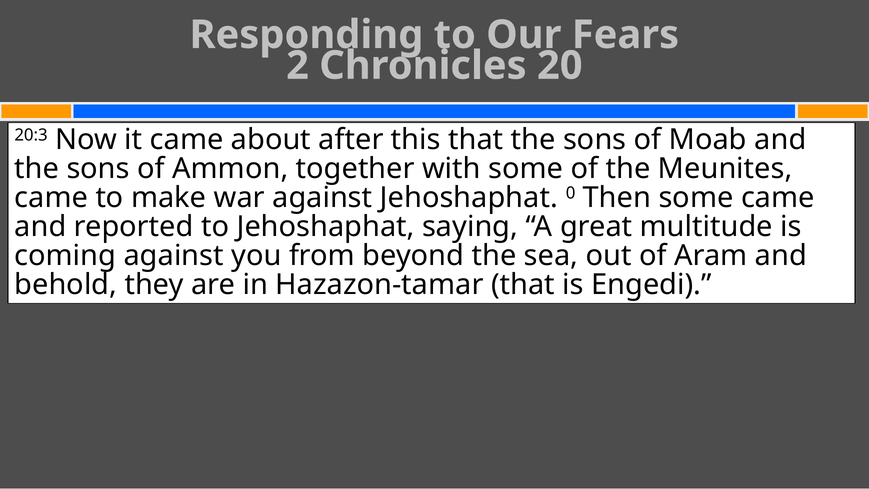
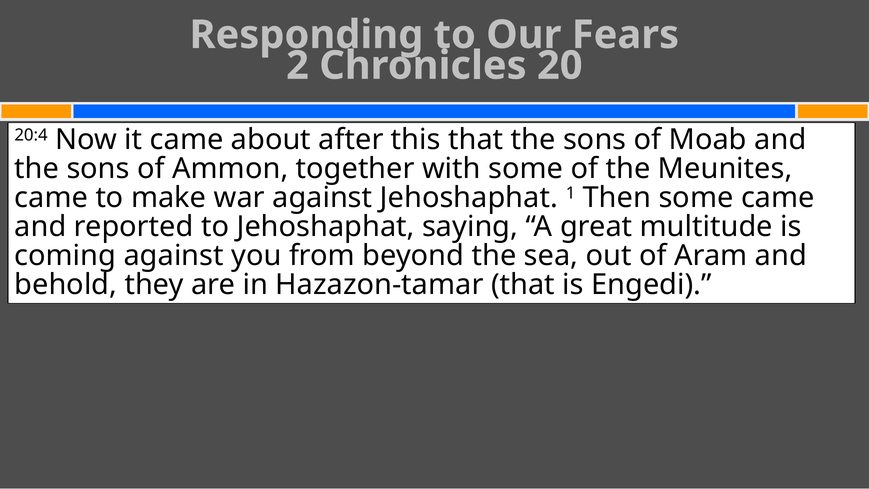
20:3: 20:3 -> 20:4
0: 0 -> 1
